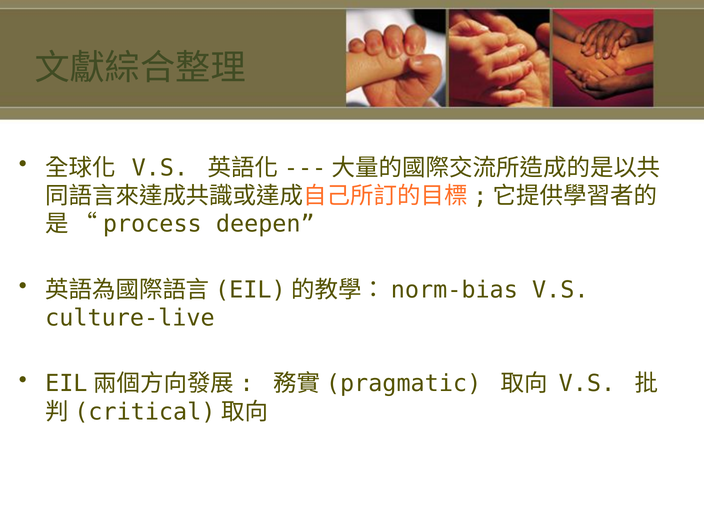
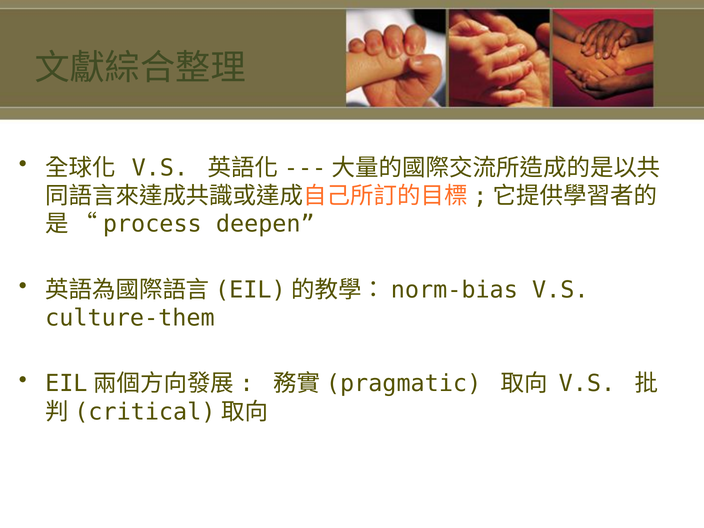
culture-live: culture-live -> culture-them
